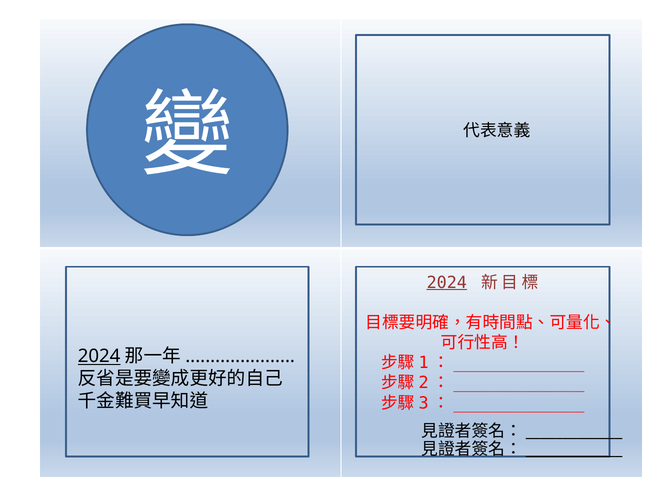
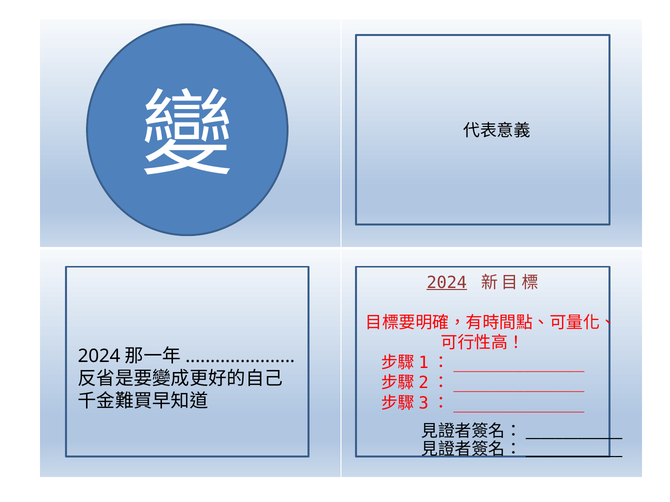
2024 at (99, 357) underline: present -> none
